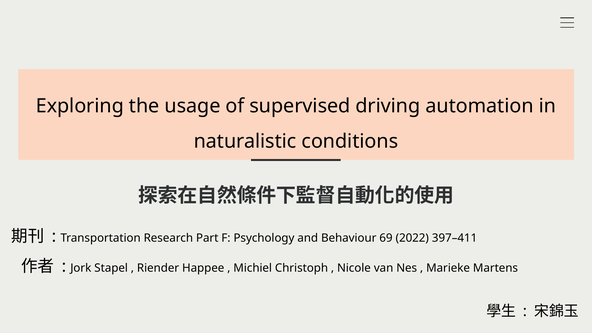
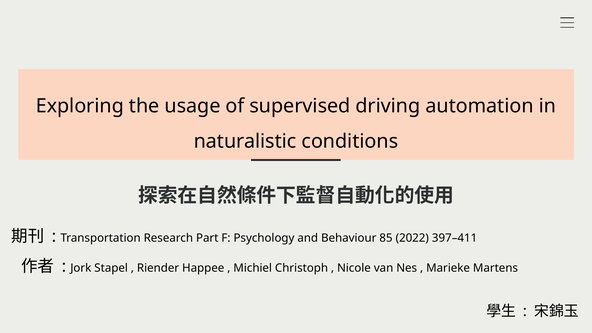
69: 69 -> 85
